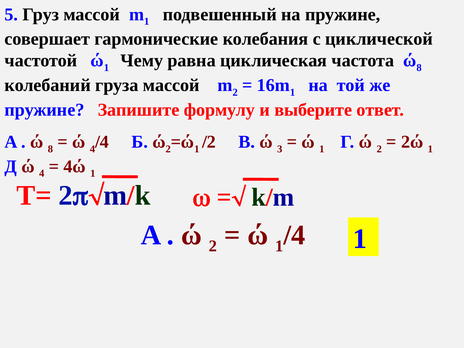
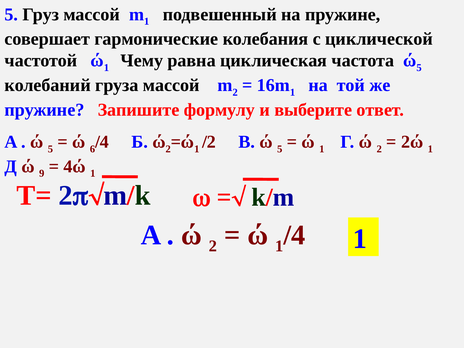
частота ώ 8: 8 -> 5
8 at (50, 149): 8 -> 5
4 at (92, 149): 4 -> 6
В ώ 3: 3 -> 5
Д ώ 4: 4 -> 9
